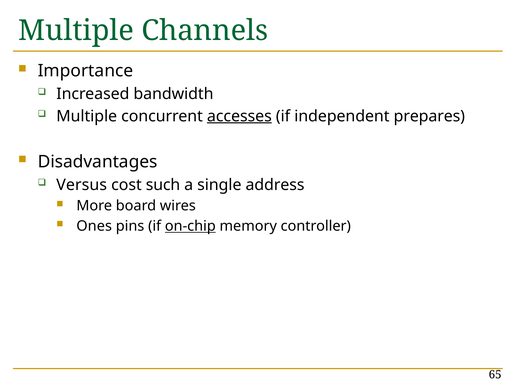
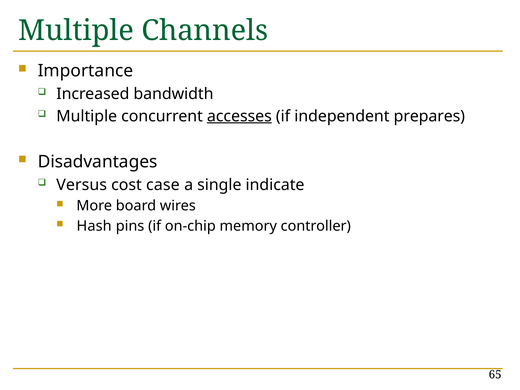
such: such -> case
address: address -> indicate
Ones: Ones -> Hash
on-chip underline: present -> none
